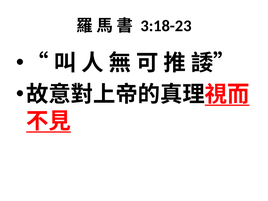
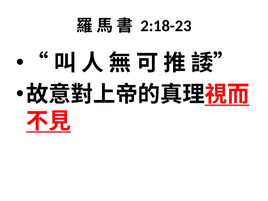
3:18-23: 3:18-23 -> 2:18-23
